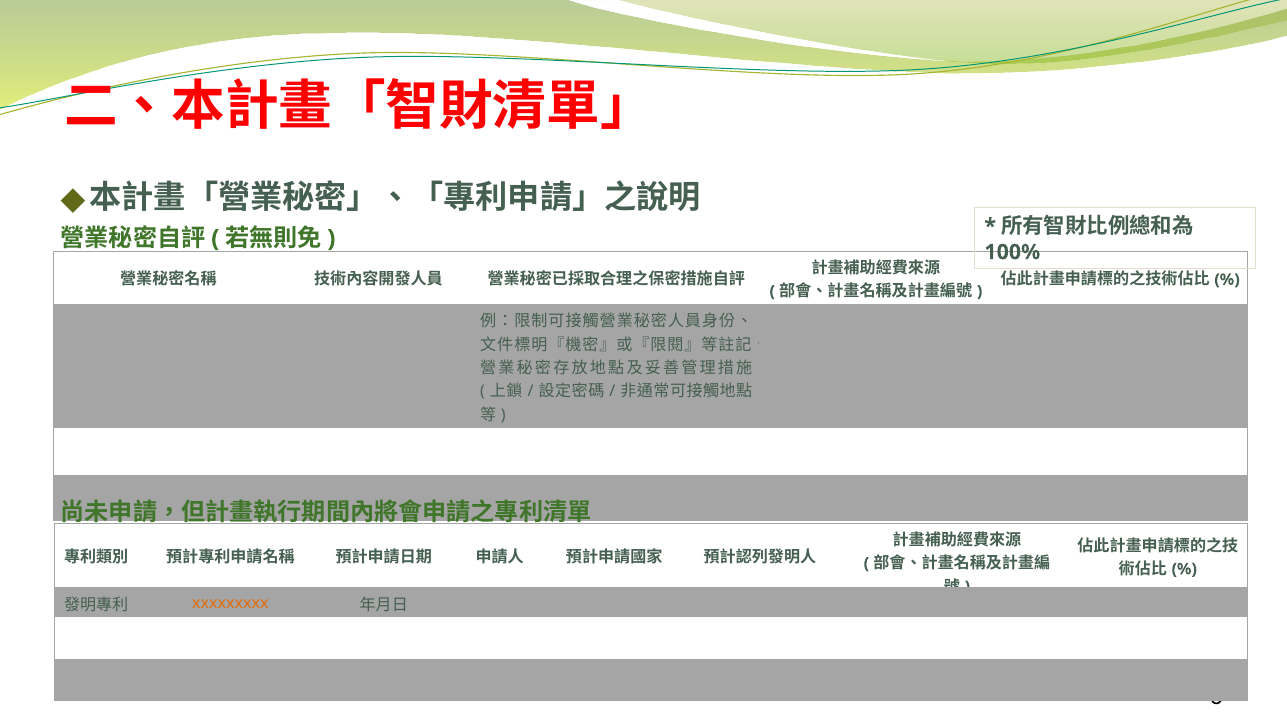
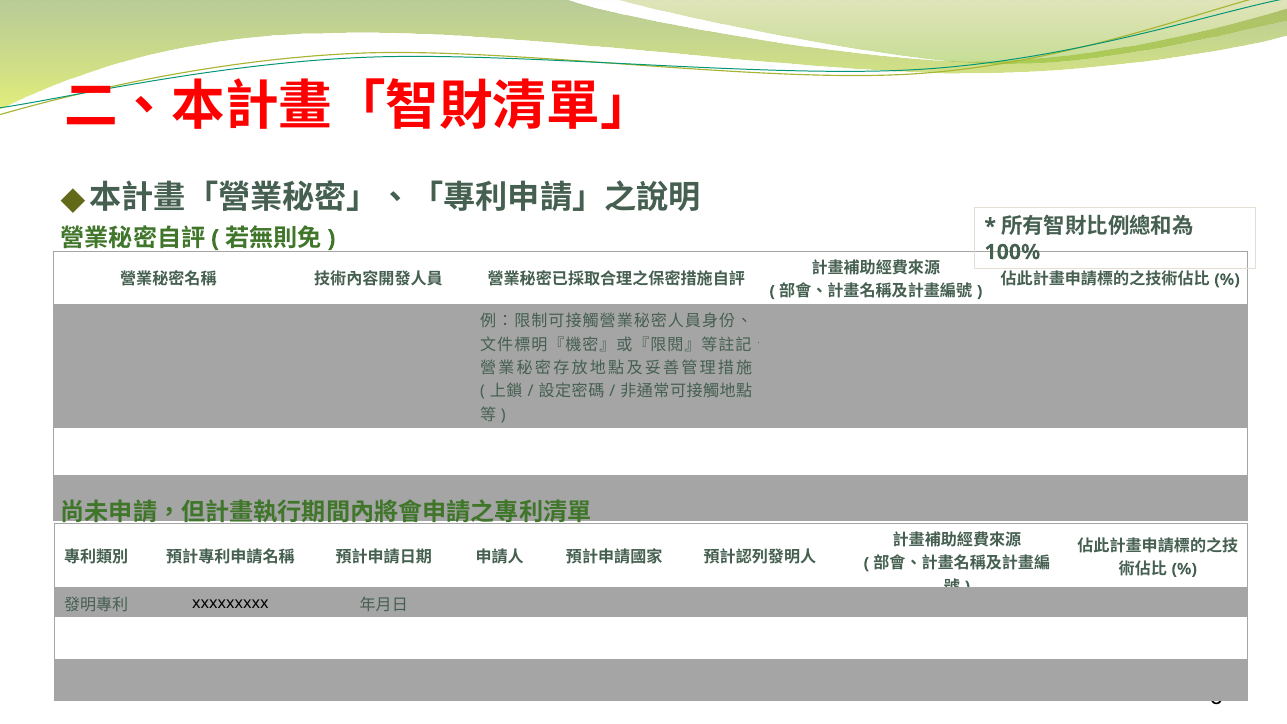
xxxxxxxxx colour: orange -> black
